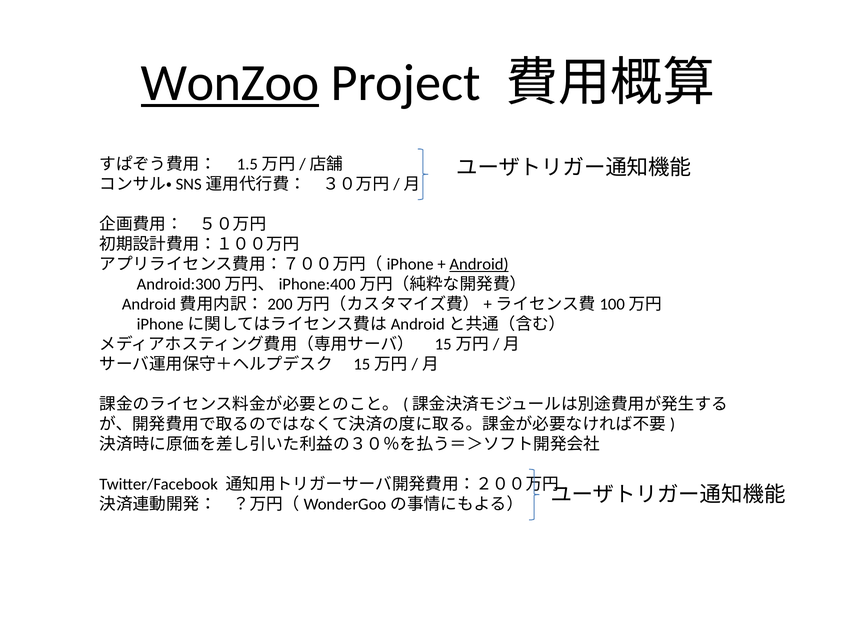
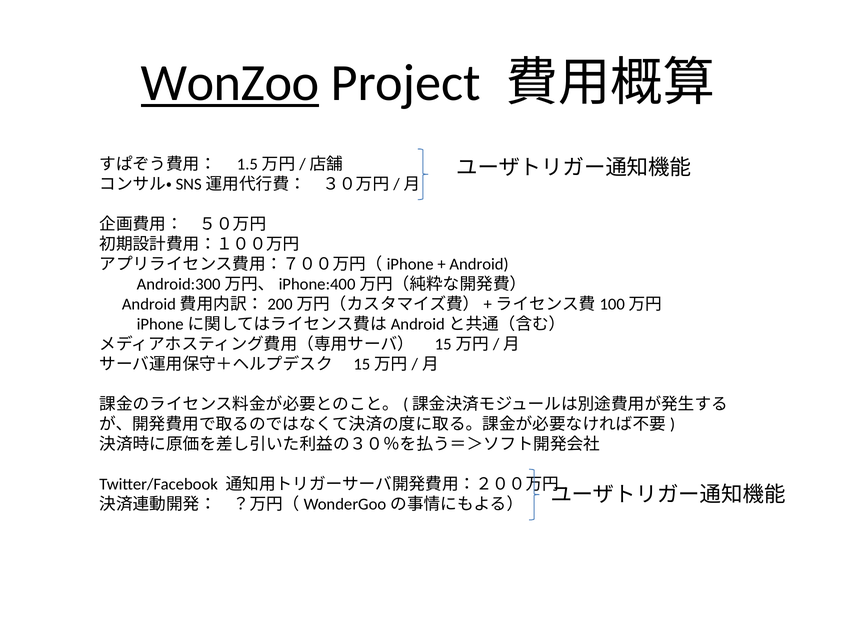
Android underline: present -> none
